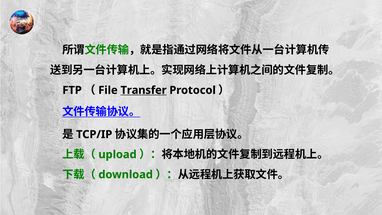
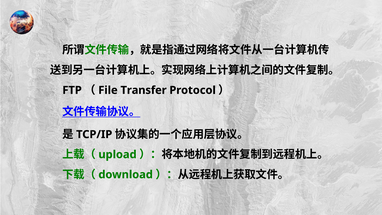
Transfer underline: present -> none
